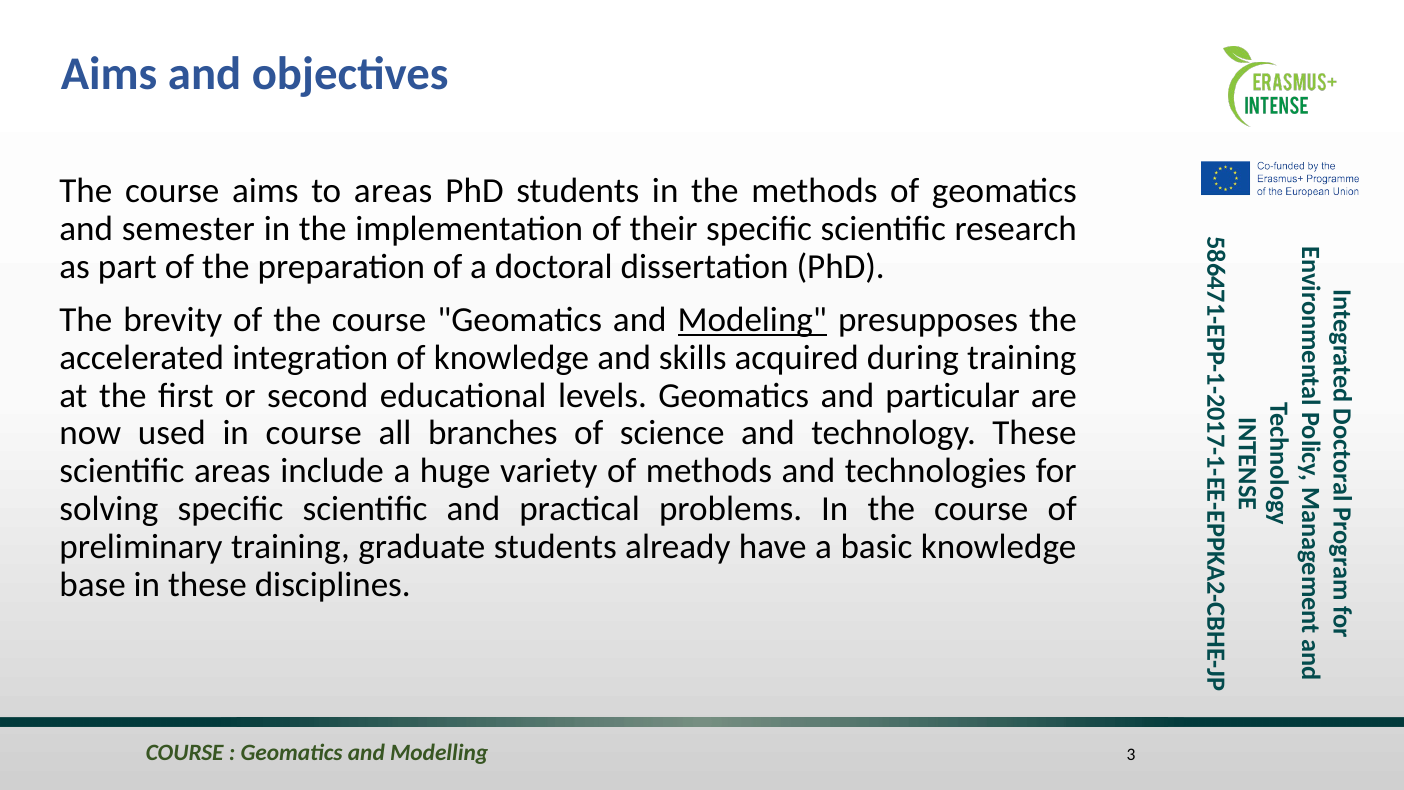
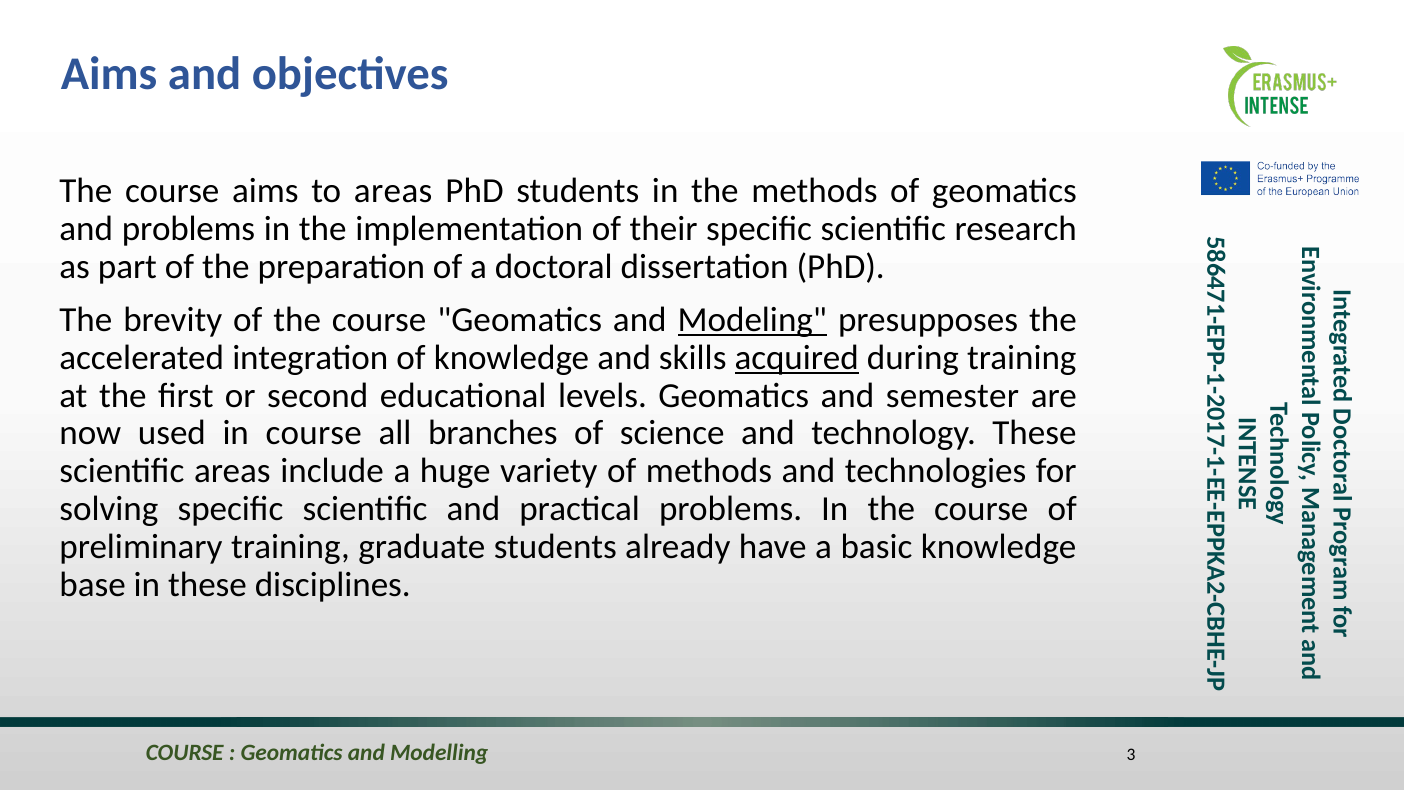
and semester: semester -> problems
acquired underline: none -> present
particular: particular -> semester
